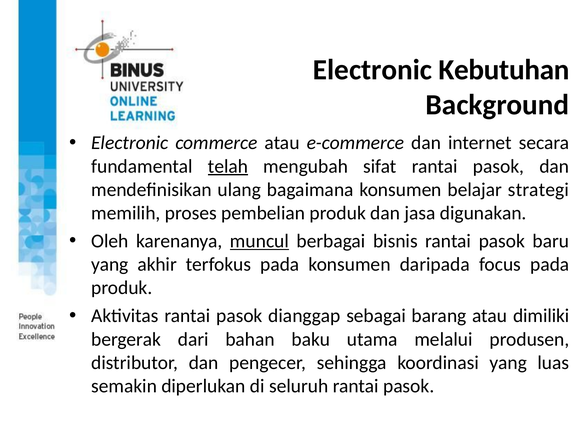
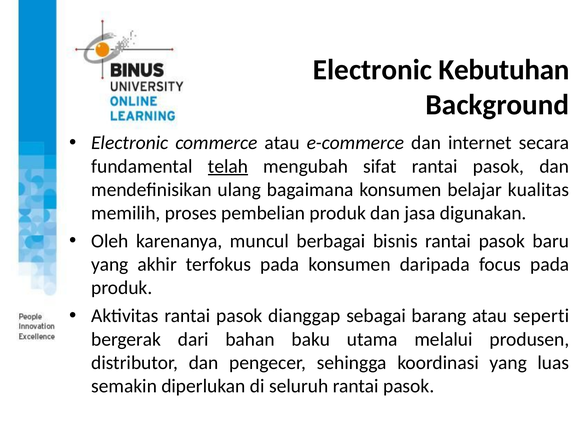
strategi: strategi -> kualitas
muncul underline: present -> none
dimiliki: dimiliki -> seperti
